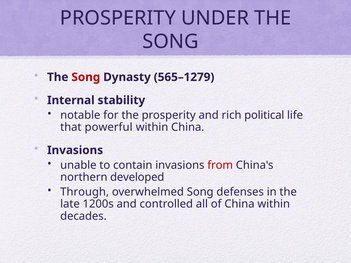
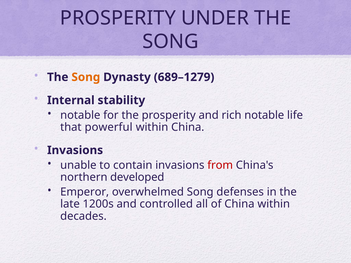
Song at (86, 77) colour: red -> orange
565–1279: 565–1279 -> 689–1279
rich political: political -> notable
Through: Through -> Emperor
